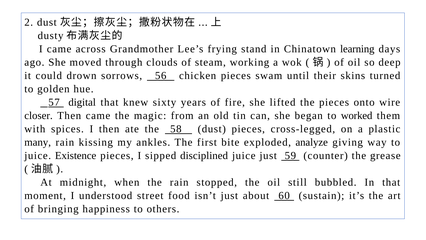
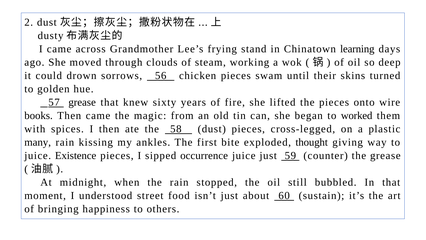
57 digital: digital -> grease
closer: closer -> books
analyze: analyze -> thought
disciplined: disciplined -> occurrence
